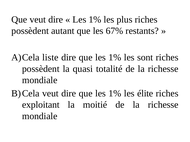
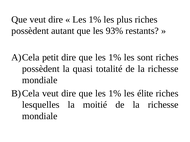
67%: 67% -> 93%
liste: liste -> petit
exploitant: exploitant -> lesquelles
